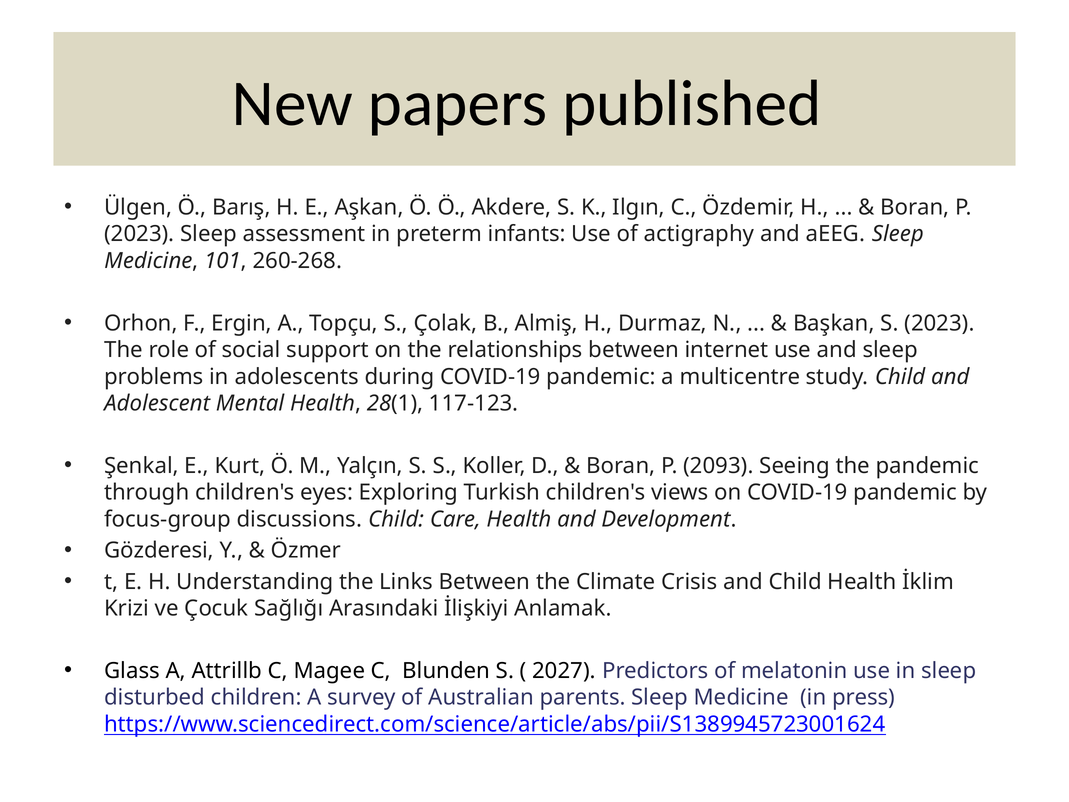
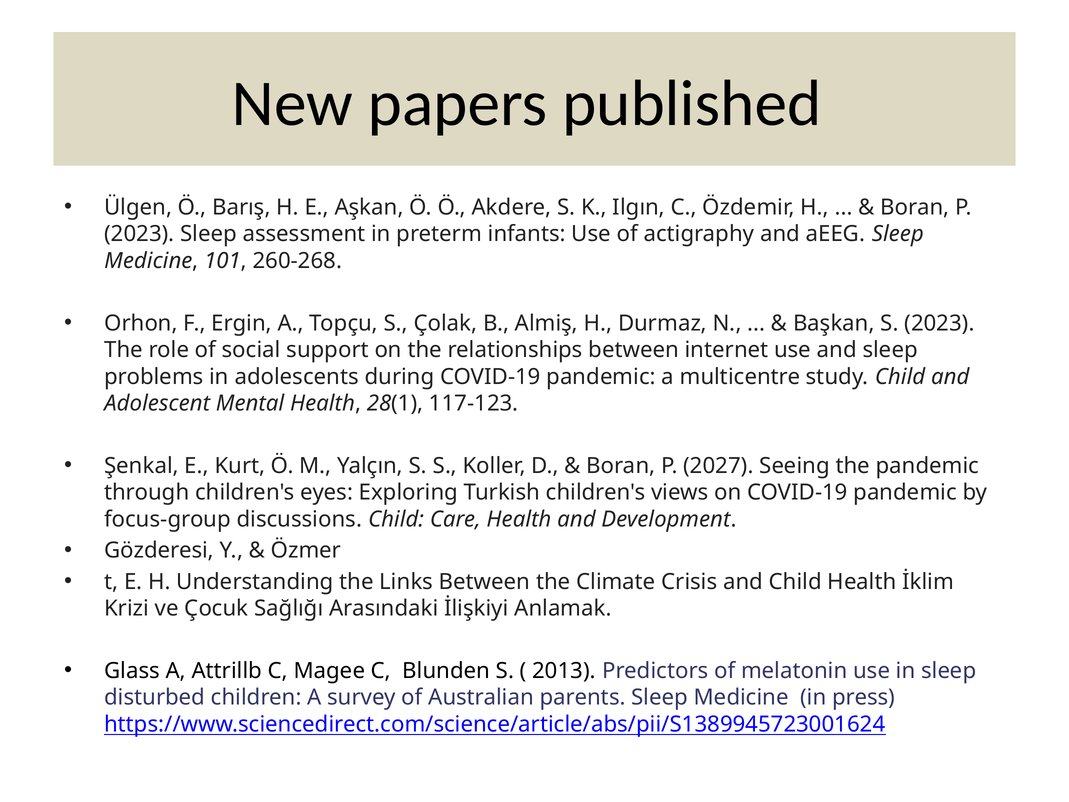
2093: 2093 -> 2027
2027: 2027 -> 2013
